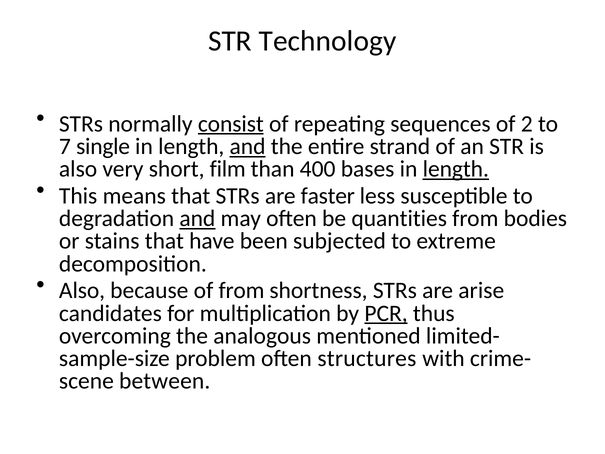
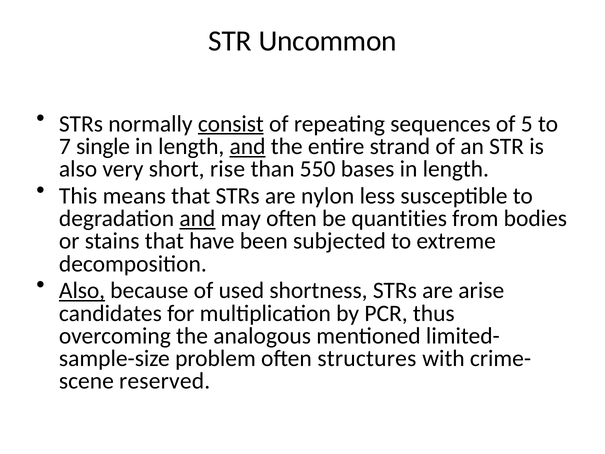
Technology: Technology -> Uncommon
2: 2 -> 5
film: film -> rise
400: 400 -> 550
length at (456, 169) underline: present -> none
faster: faster -> nylon
Also at (82, 291) underline: none -> present
of from: from -> used
PCR underline: present -> none
between: between -> reserved
